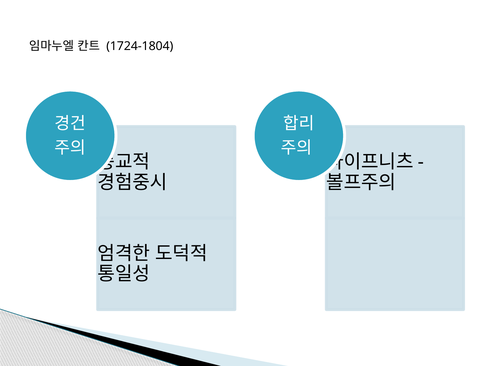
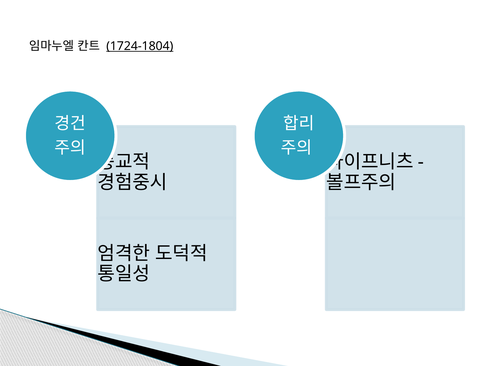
1724-1804 underline: none -> present
